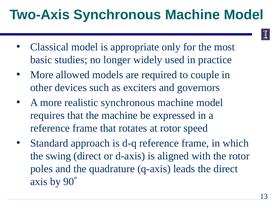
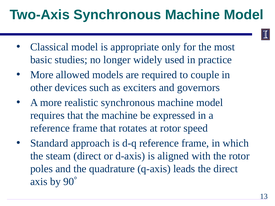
swing: swing -> steam
